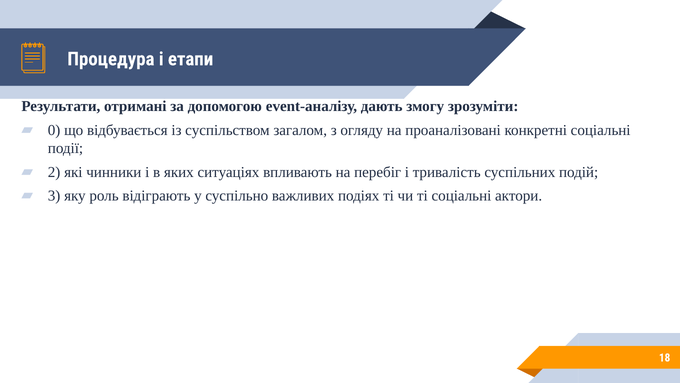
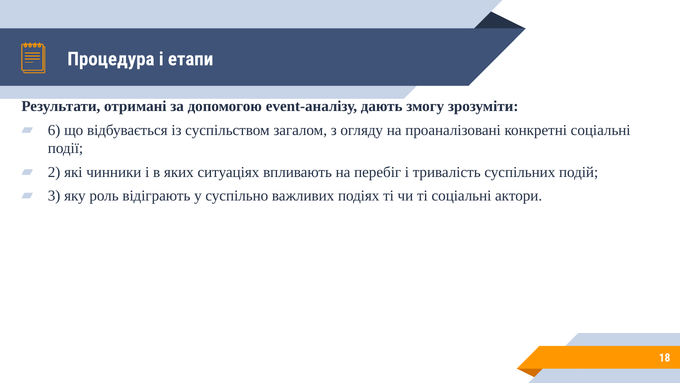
0: 0 -> 6
